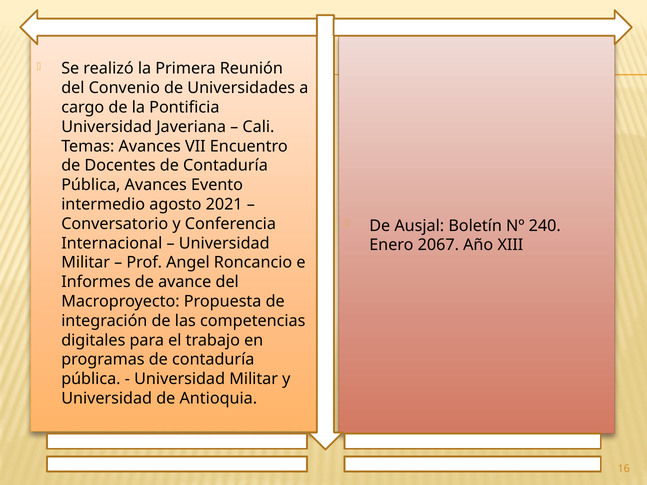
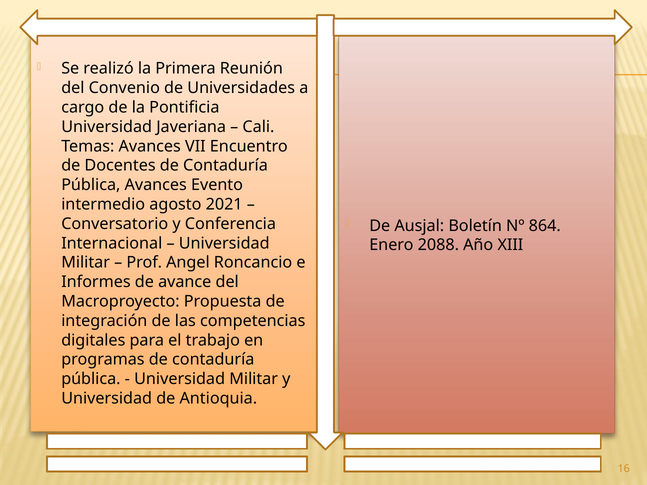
240: 240 -> 864
2067: 2067 -> 2088
